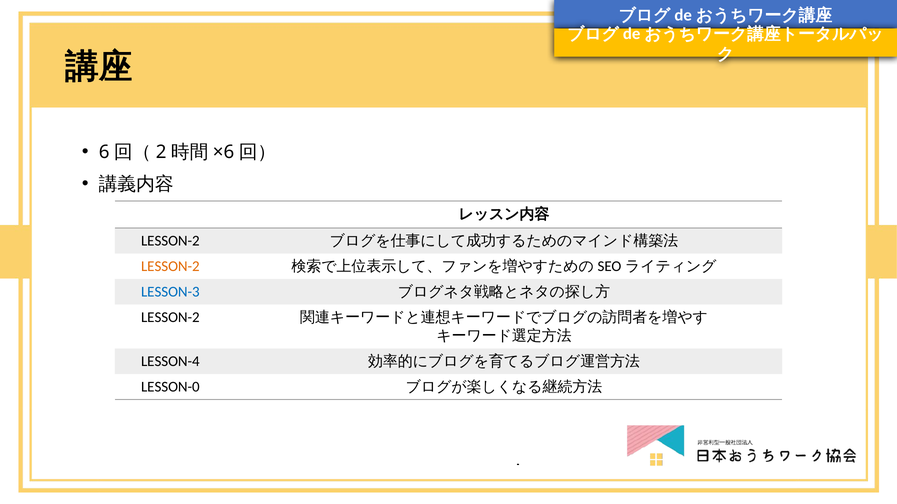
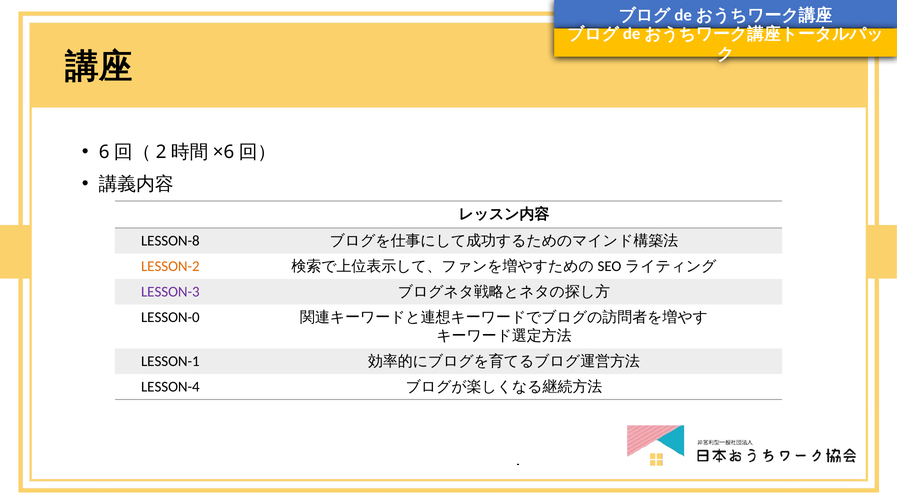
LESSON-2 at (170, 241): LESSON-2 -> LESSON-8
LESSON-3 colour: blue -> purple
LESSON-2 at (170, 317): LESSON-2 -> LESSON-0
LESSON-4: LESSON-4 -> LESSON-1
LESSON-0: LESSON-0 -> LESSON-4
